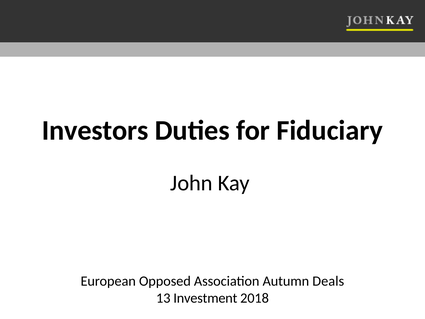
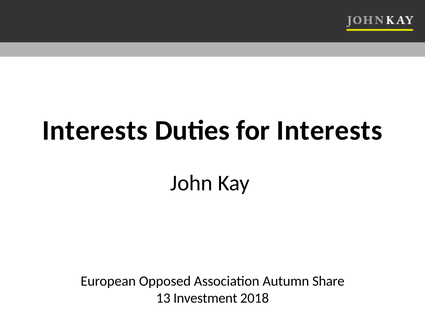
Investors at (95, 130): Investors -> Interests
for Fiduciary: Fiduciary -> Interests
Deals: Deals -> Share
